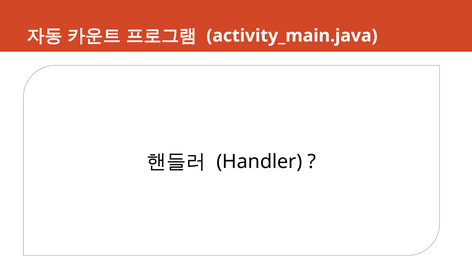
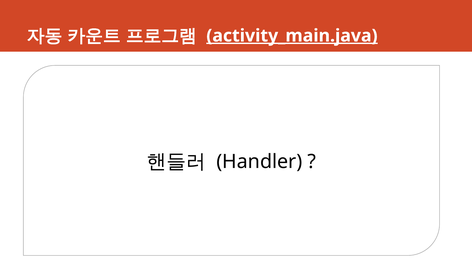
activity_main.java underline: none -> present
